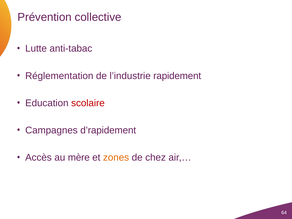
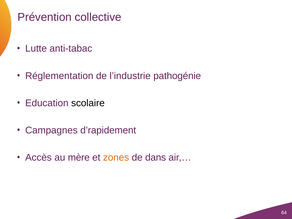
rapidement: rapidement -> pathogénie
scolaire colour: red -> black
chez: chez -> dans
